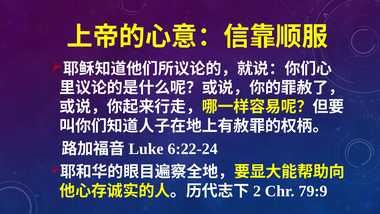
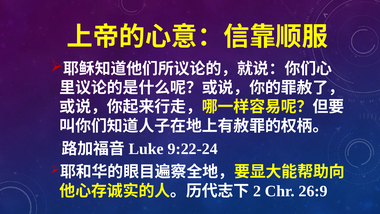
6:22-24: 6:22-24 -> 9:22-24
79:9: 79:9 -> 26:9
